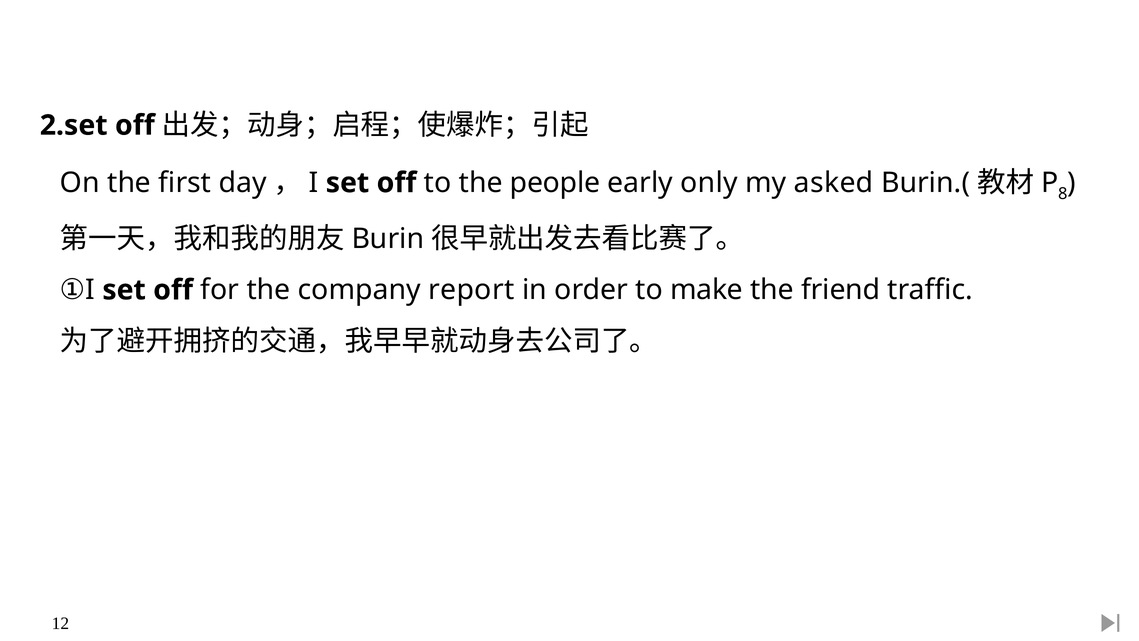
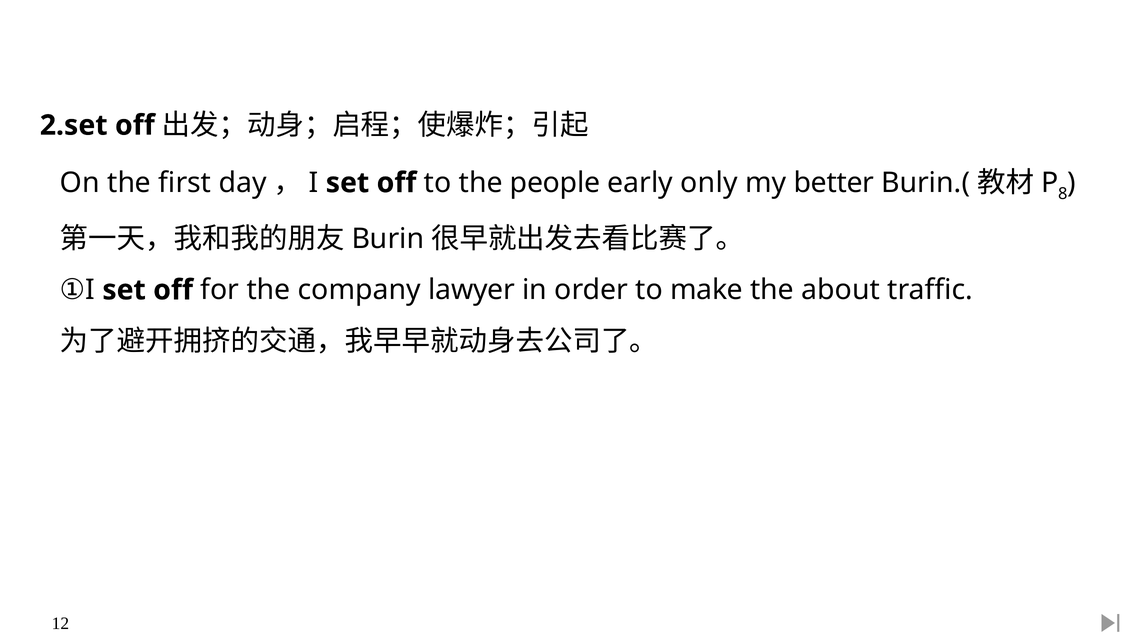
asked: asked -> better
report: report -> lawyer
friend: friend -> about
